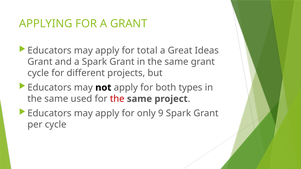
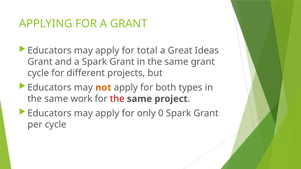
not colour: black -> orange
used: used -> work
9: 9 -> 0
